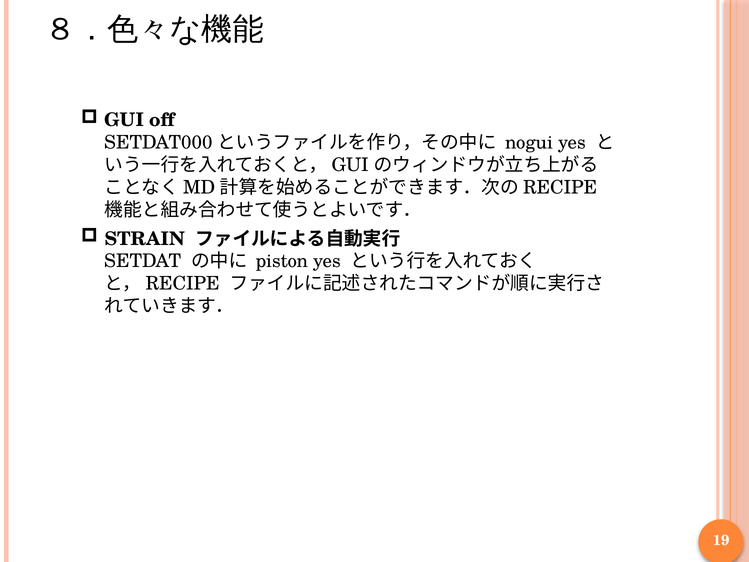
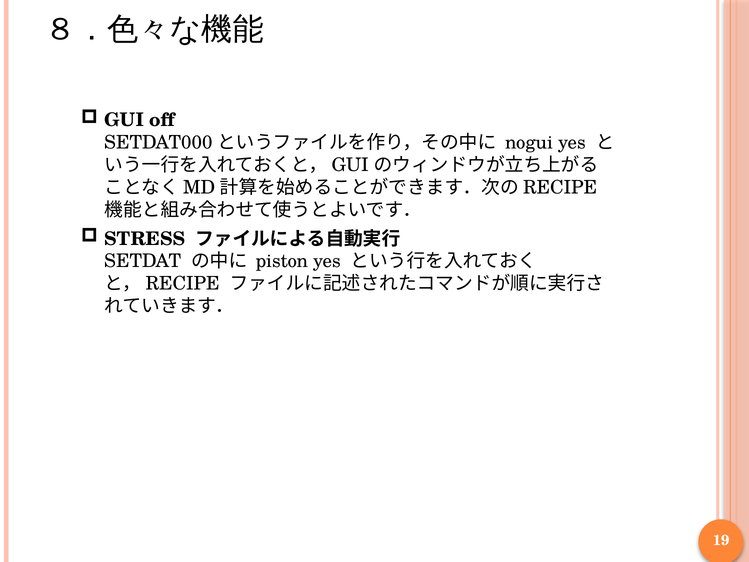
STRAIN: STRAIN -> STRESS
